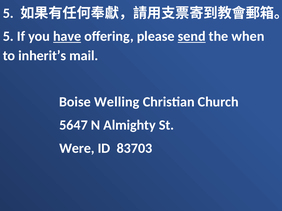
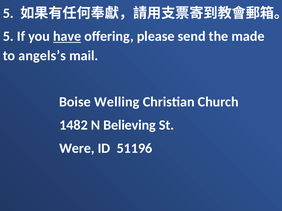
send underline: present -> none
when: when -> made
inherit’s: inherit’s -> angels’s
5647: 5647 -> 1482
Almighty: Almighty -> Believing
83703: 83703 -> 51196
